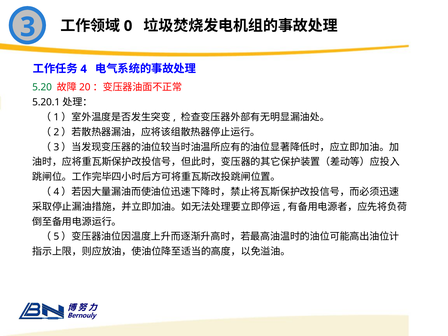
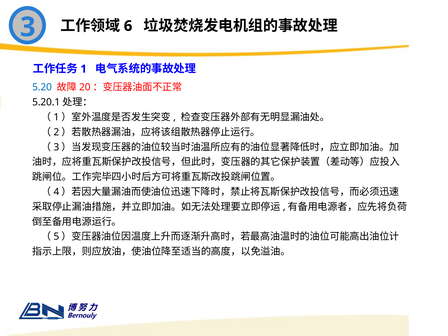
0: 0 -> 6
4: 4 -> 1
5.20 colour: green -> blue
